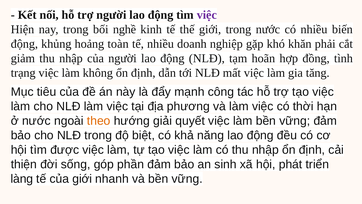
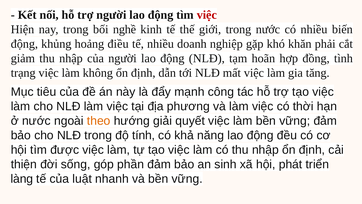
việc at (207, 15) colour: purple -> red
toàn: toàn -> điều
biệt: biệt -> tính
của giới: giới -> luật
